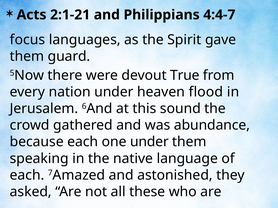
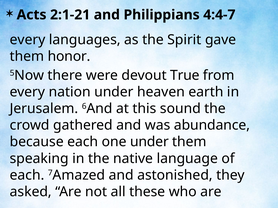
focus at (27, 40): focus -> every
guard: guard -> honor
flood: flood -> earth
